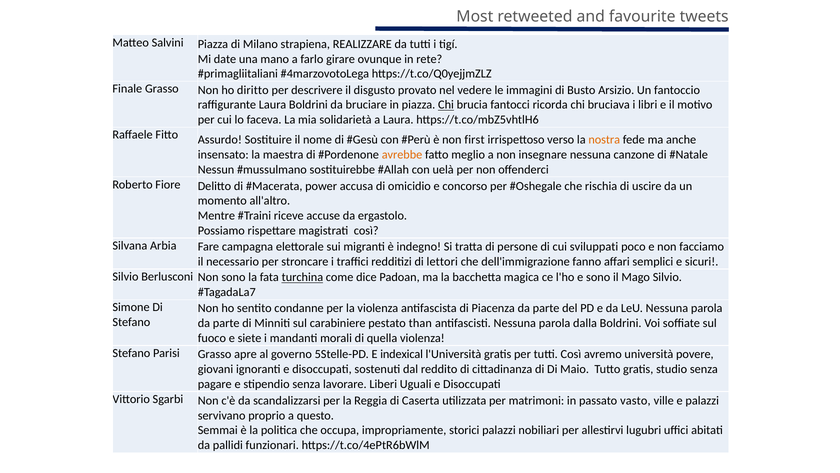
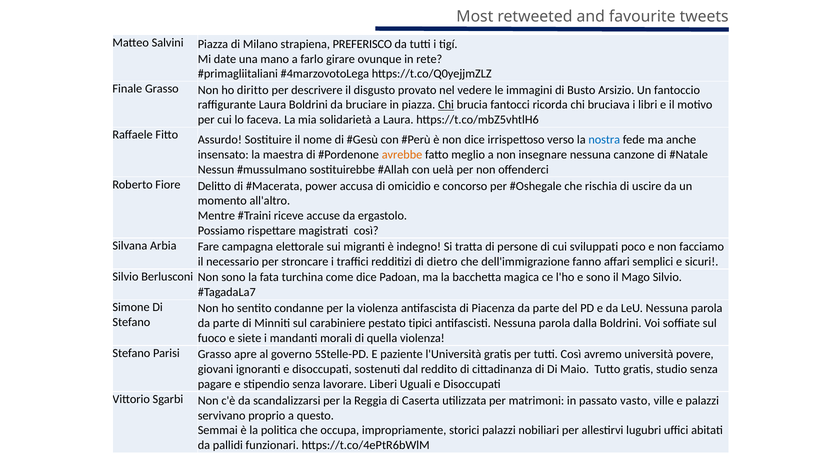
REALIZZARE: REALIZZARE -> PREFERISCO
non first: first -> dice
nostra colour: orange -> blue
lettori: lettori -> dietro
turchina underline: present -> none
than: than -> tipici
indexical: indexical -> paziente
